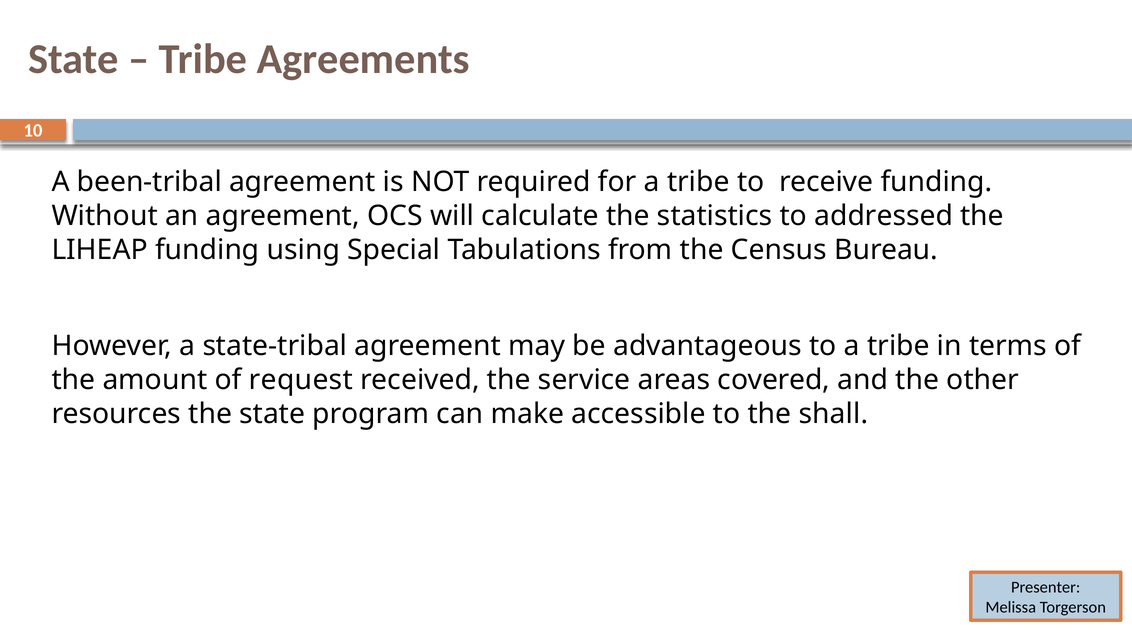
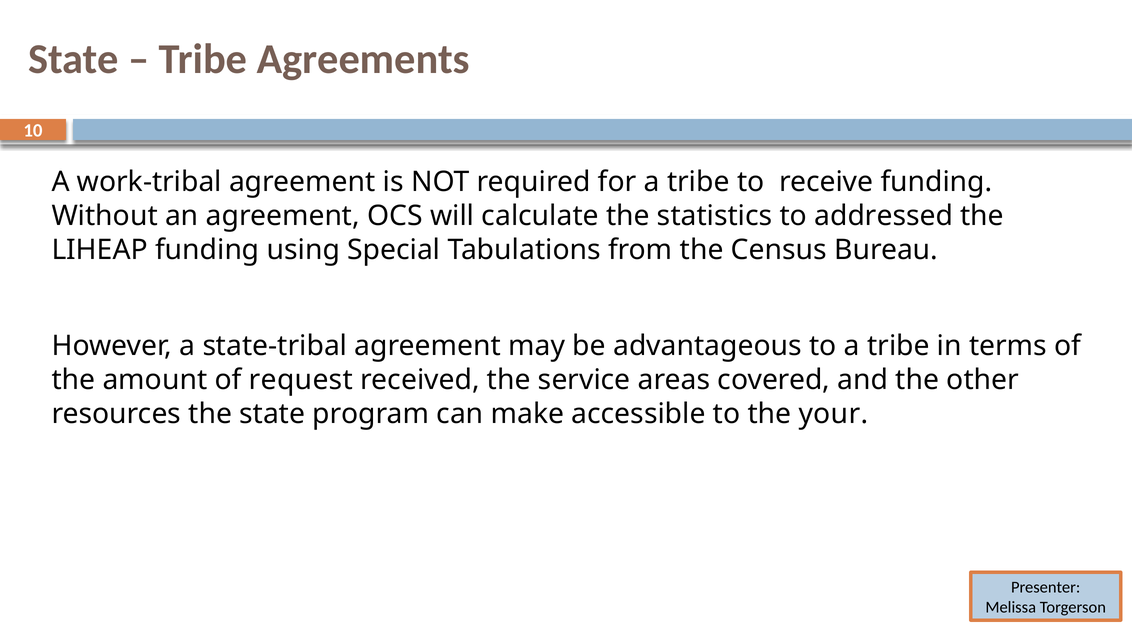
been-tribal: been-tribal -> work-tribal
shall: shall -> your
